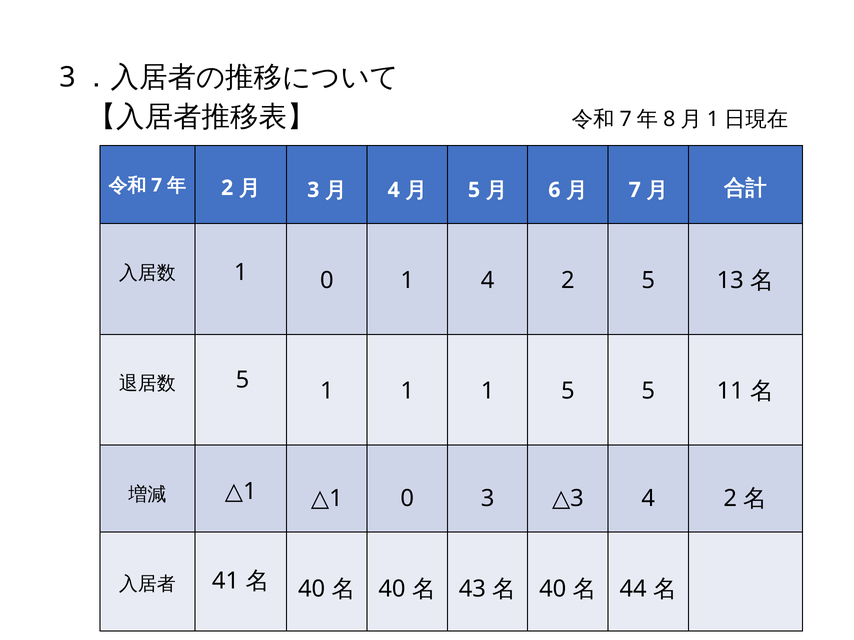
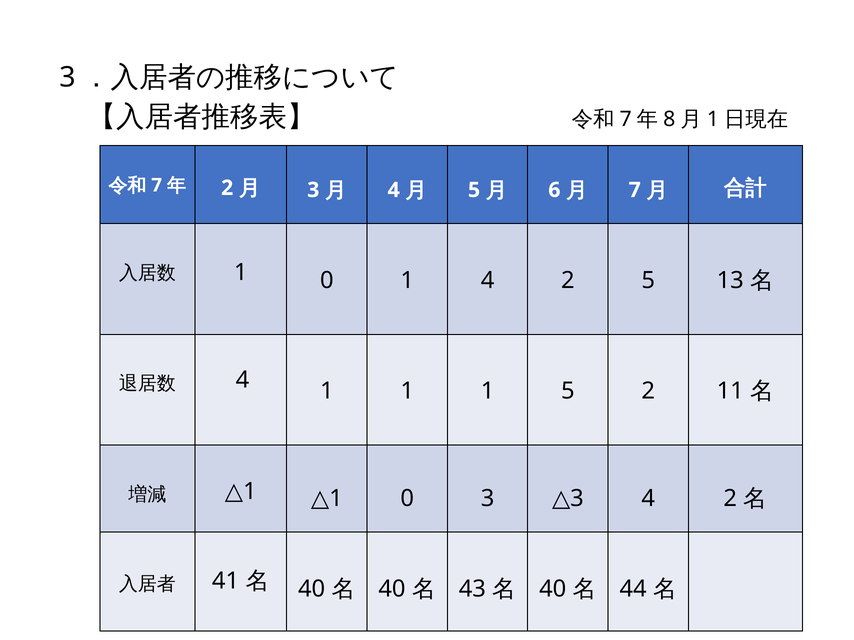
5 at (242, 380): 5 -> 4
5 5: 5 -> 2
